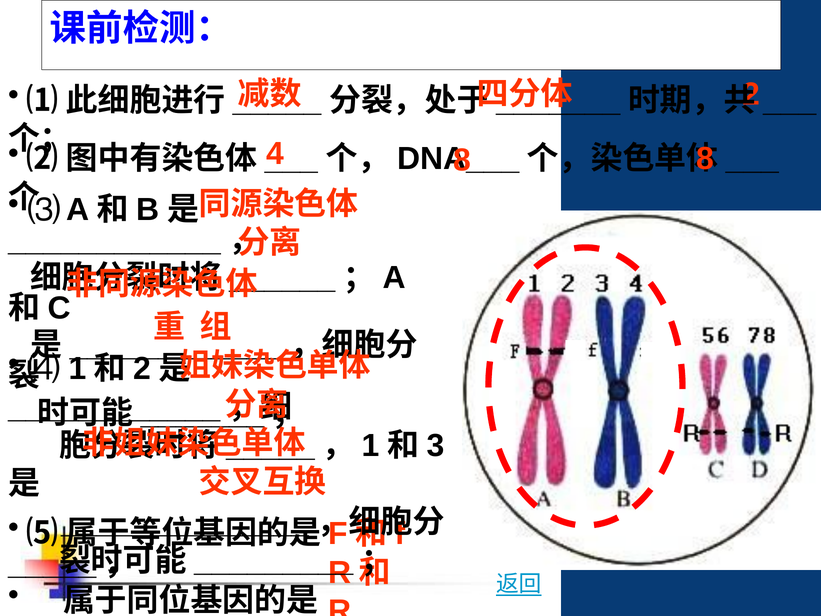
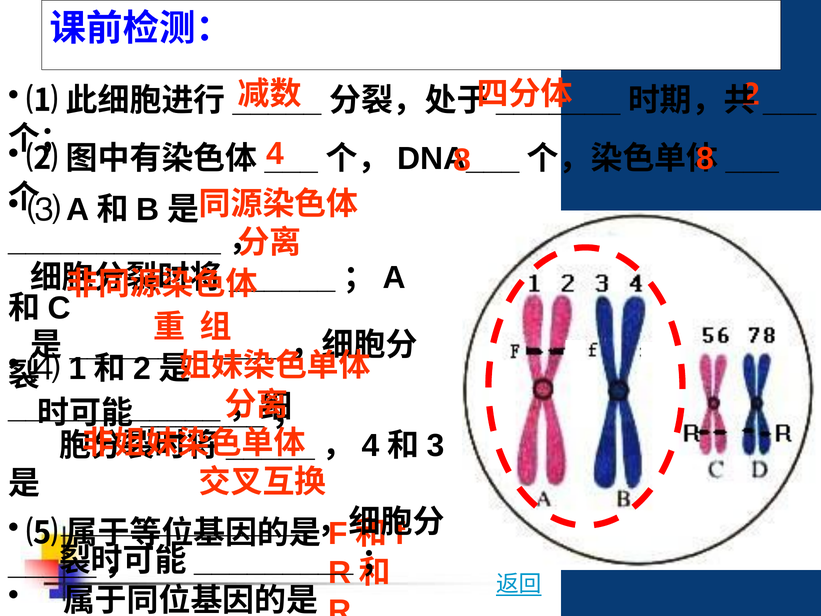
1 at (371, 445): 1 -> 4
